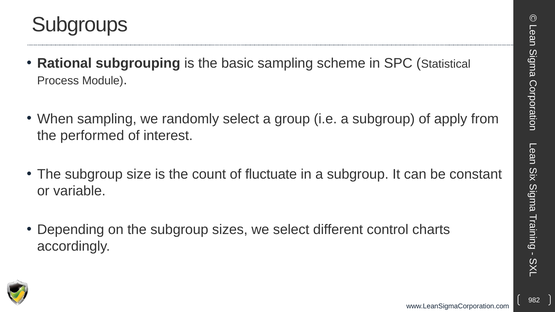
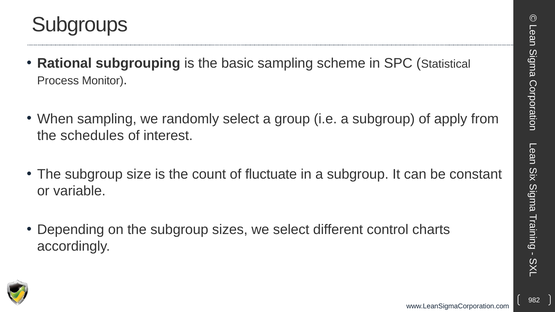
Module: Module -> Monitor
performed: performed -> schedules
